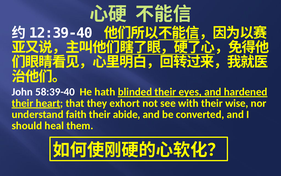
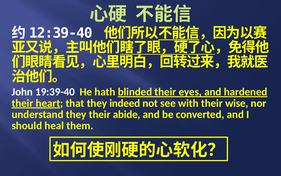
58:39-40: 58:39-40 -> 19:39-40
exhort: exhort -> indeed
understand faith: faith -> they
